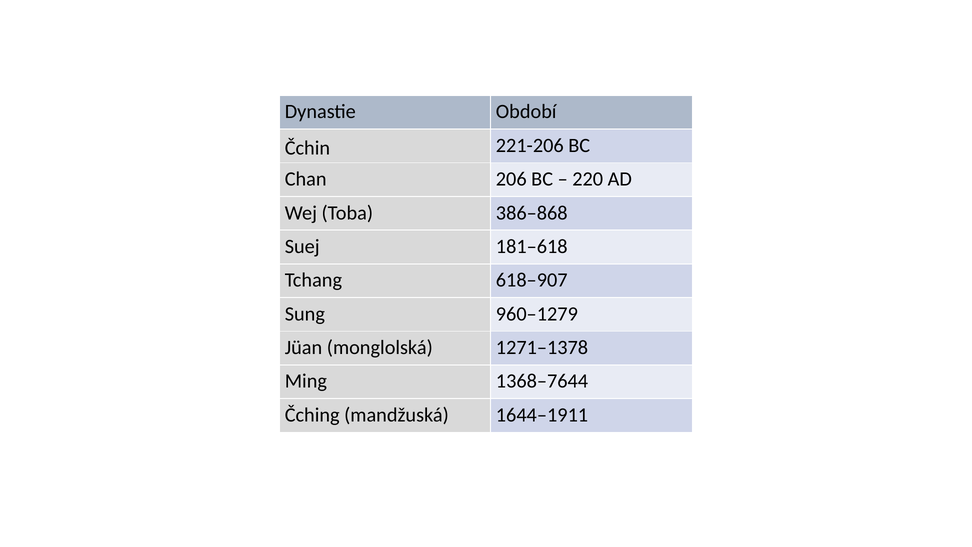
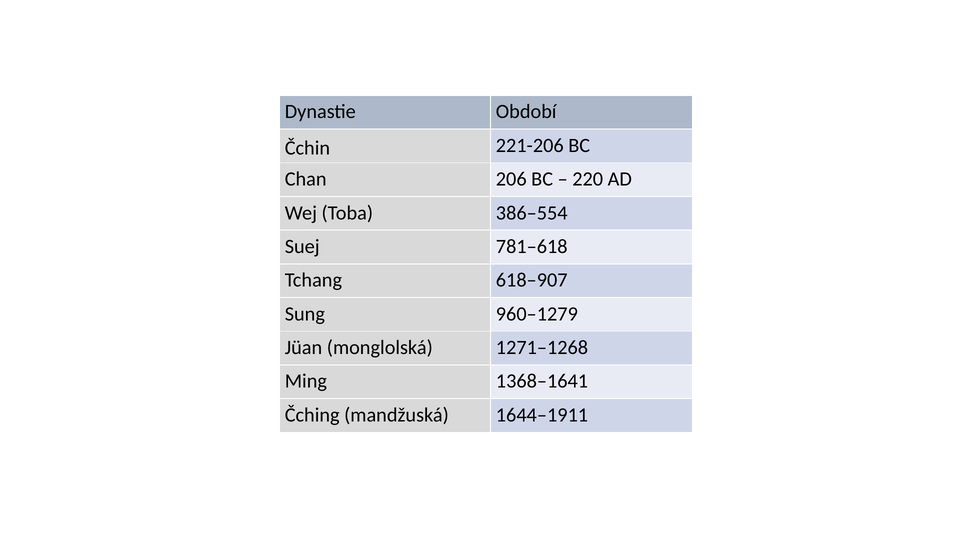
386–868: 386–868 -> 386–554
181–618: 181–618 -> 781–618
1271–1378: 1271–1378 -> 1271–1268
1368–7644: 1368–7644 -> 1368–1641
